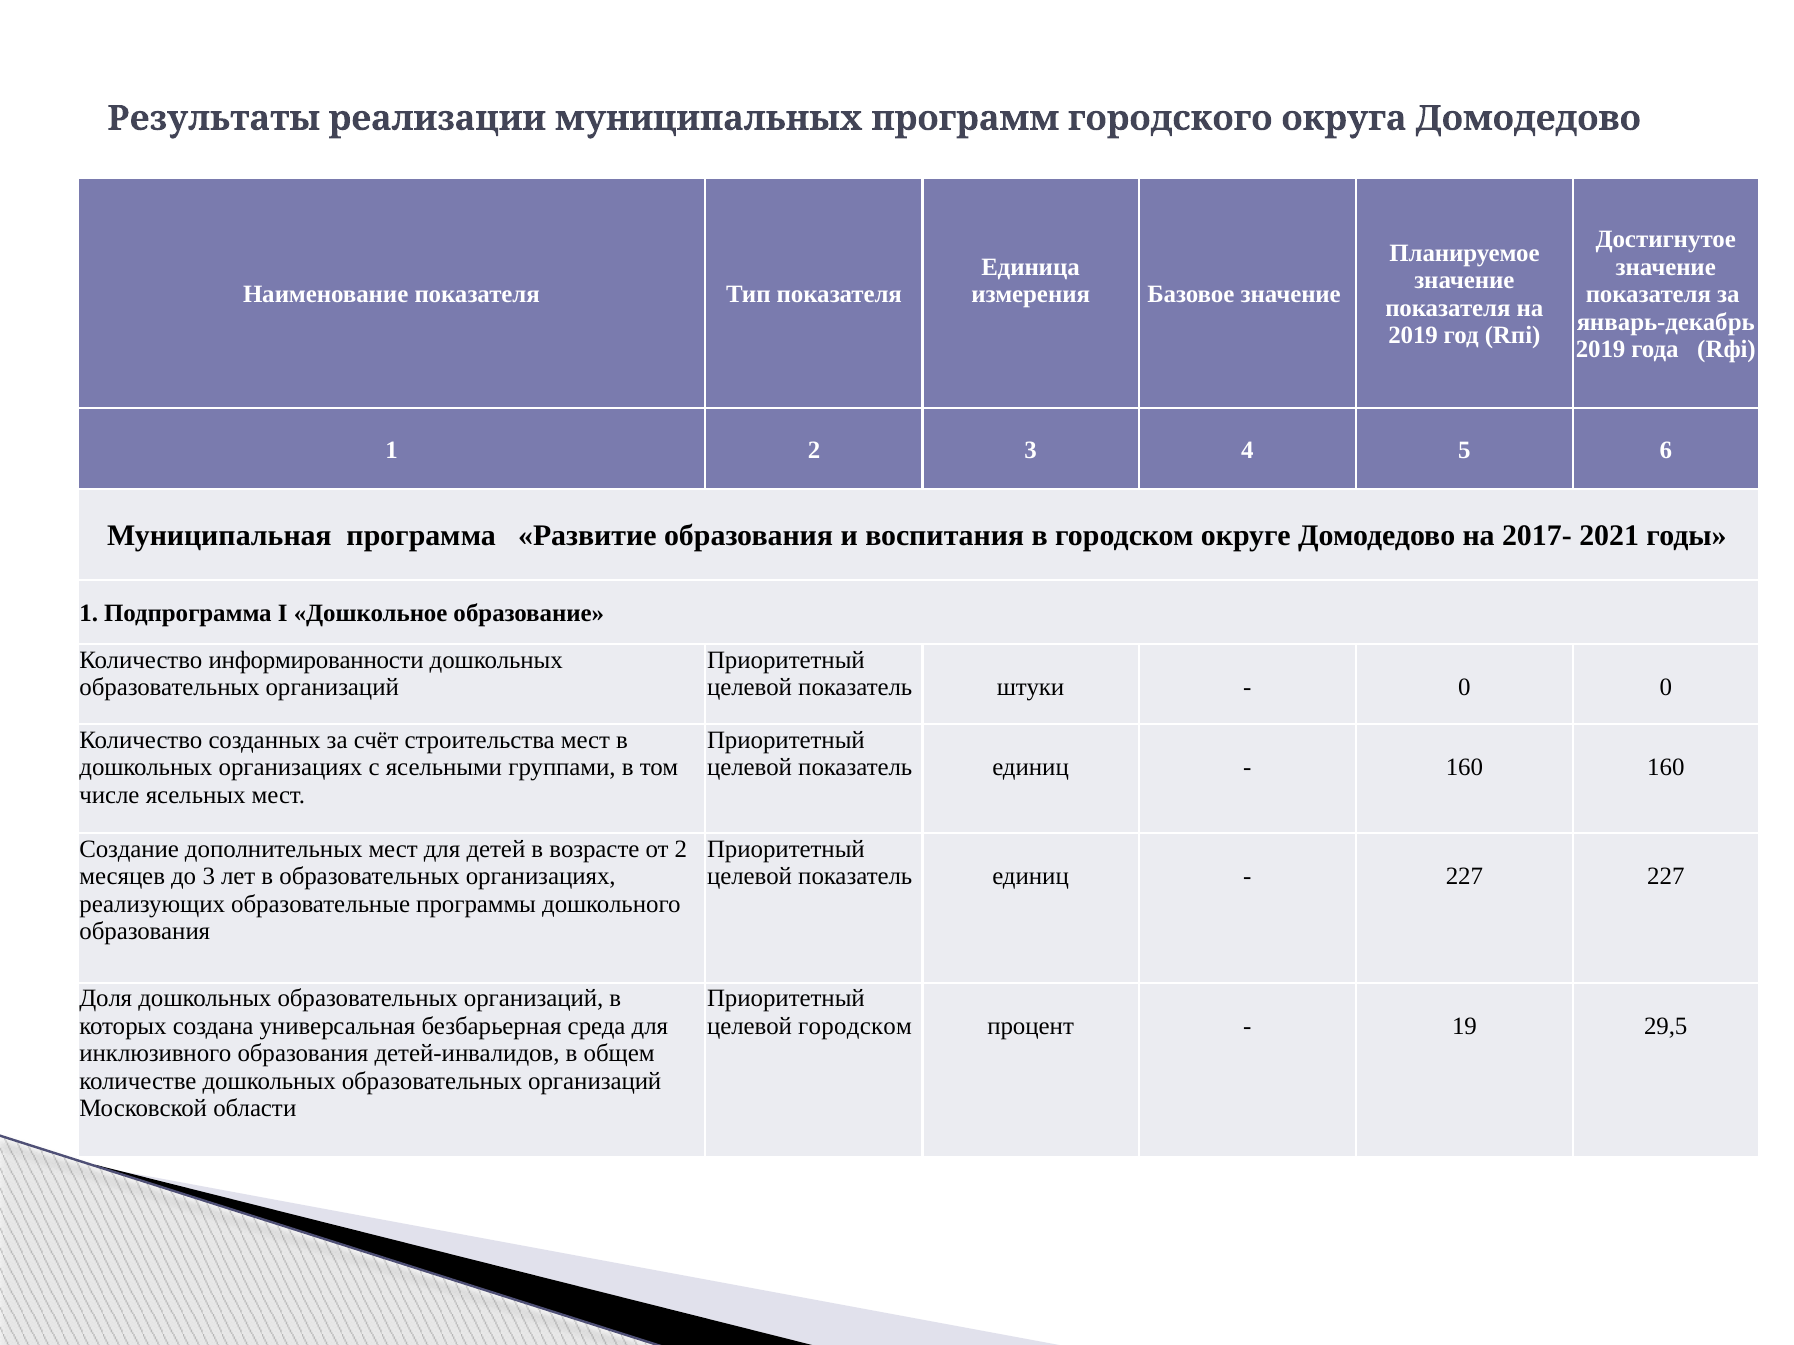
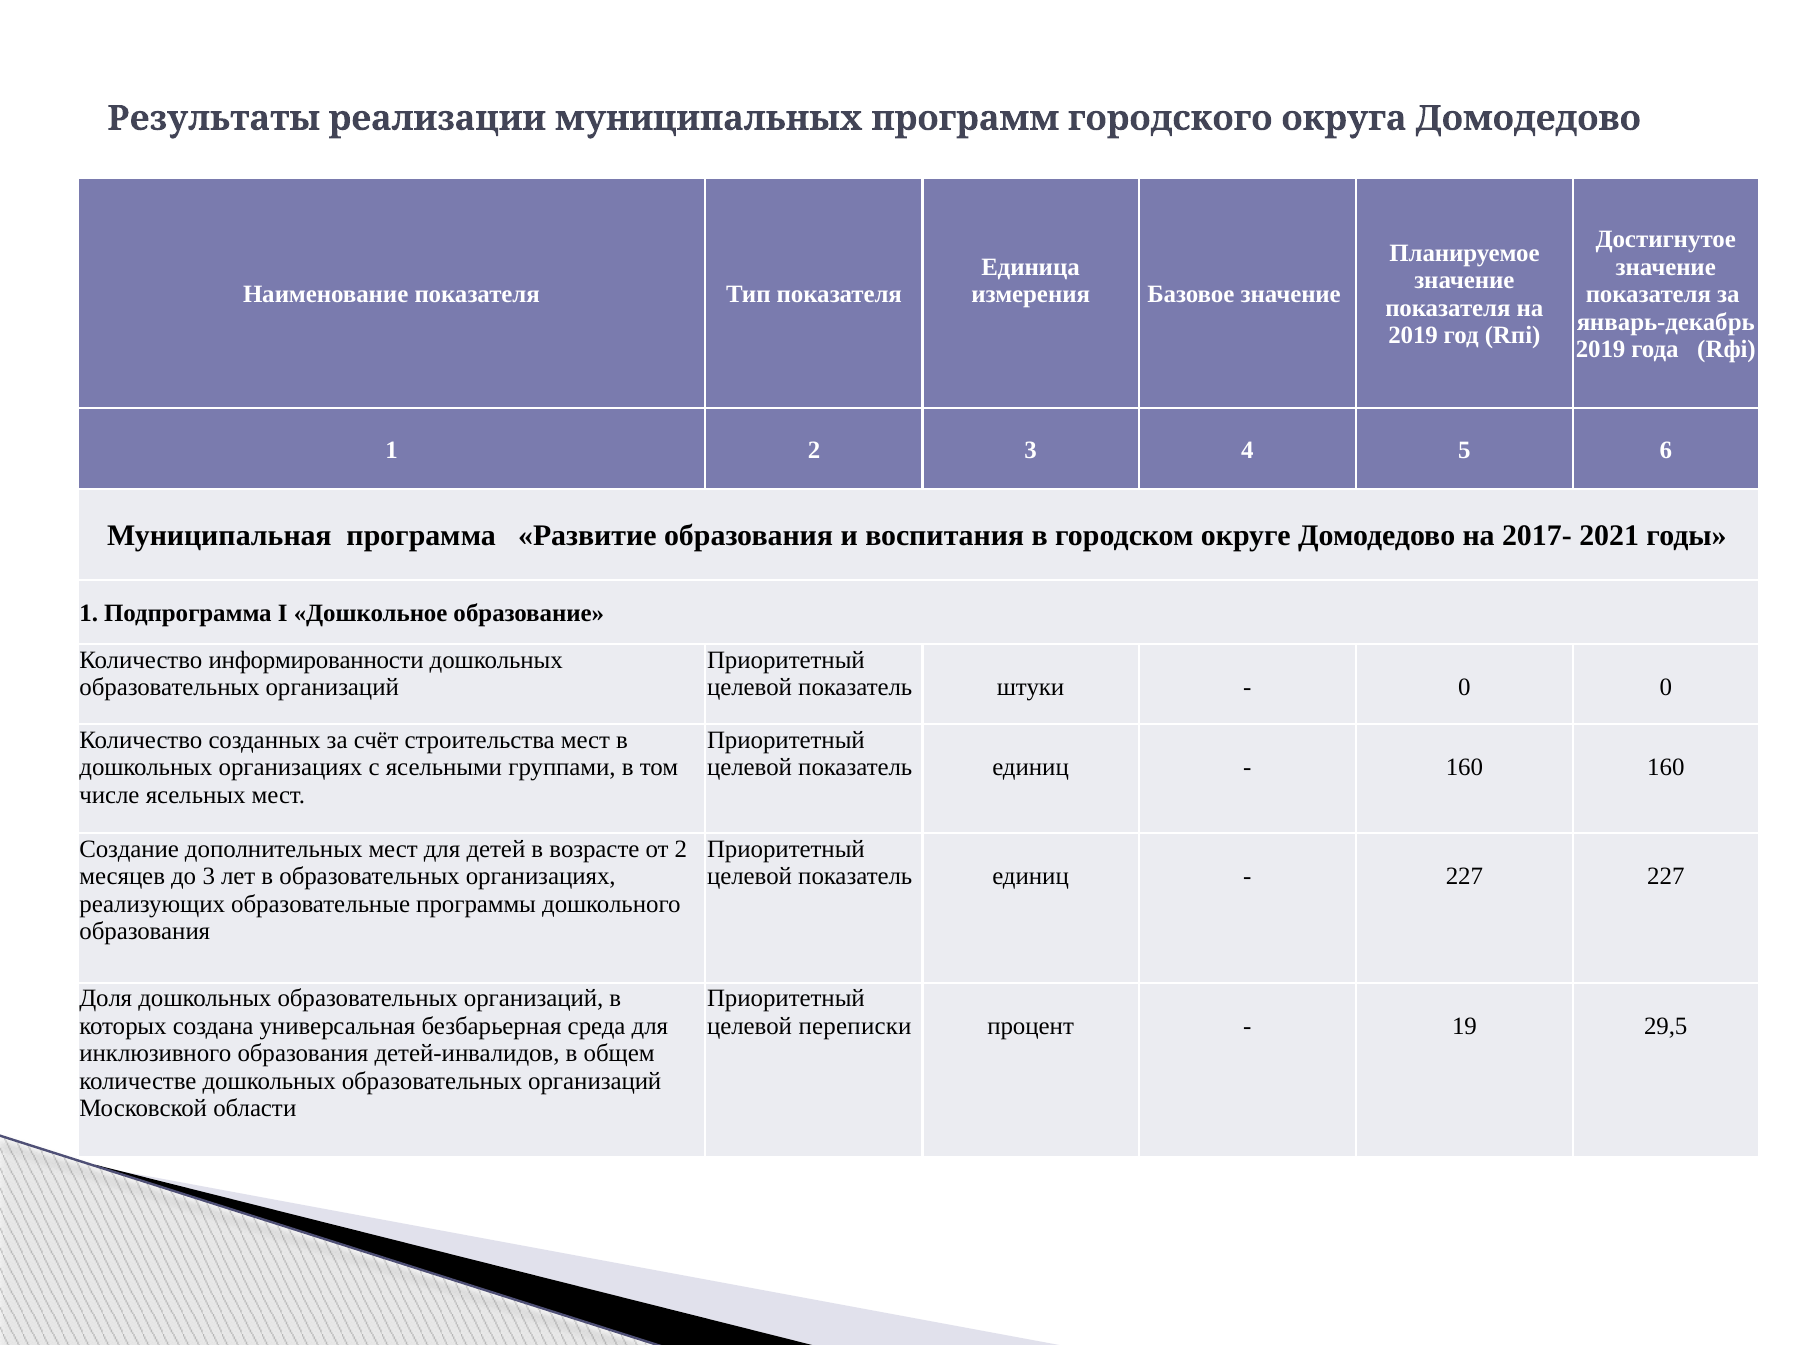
целевой городском: городском -> переписки
